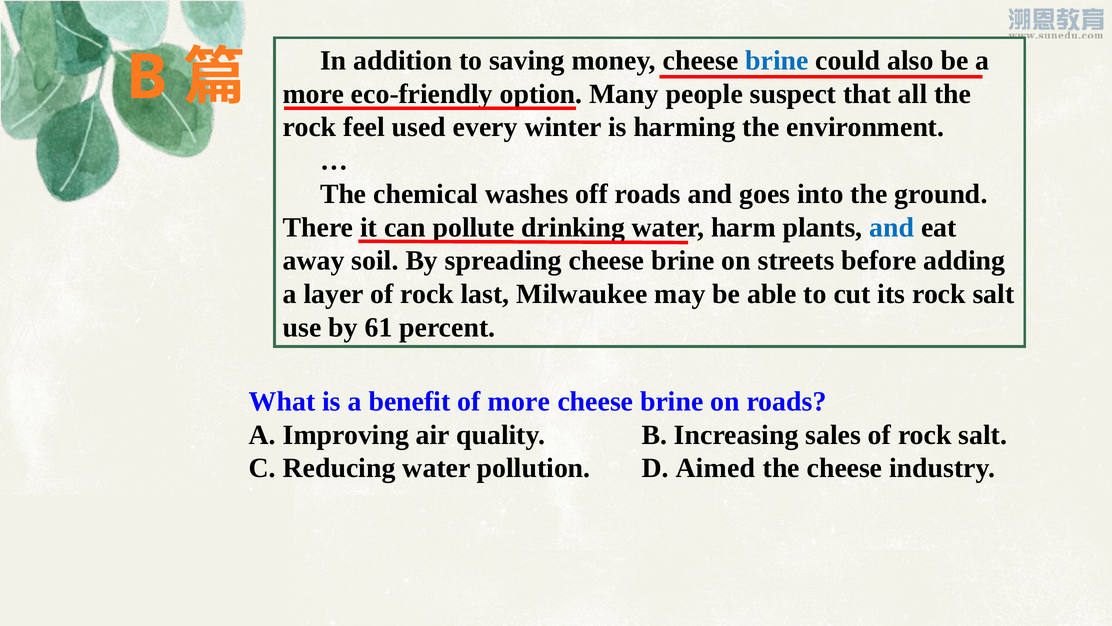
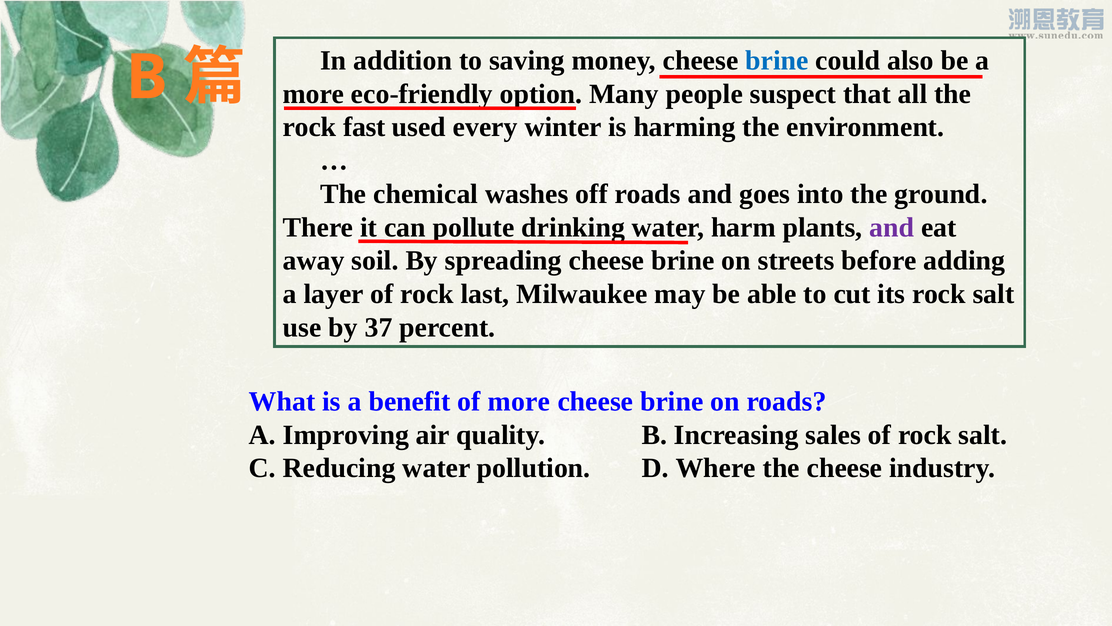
feel: feel -> fast
and at (892, 227) colour: blue -> purple
61: 61 -> 37
Aimed: Aimed -> Where
